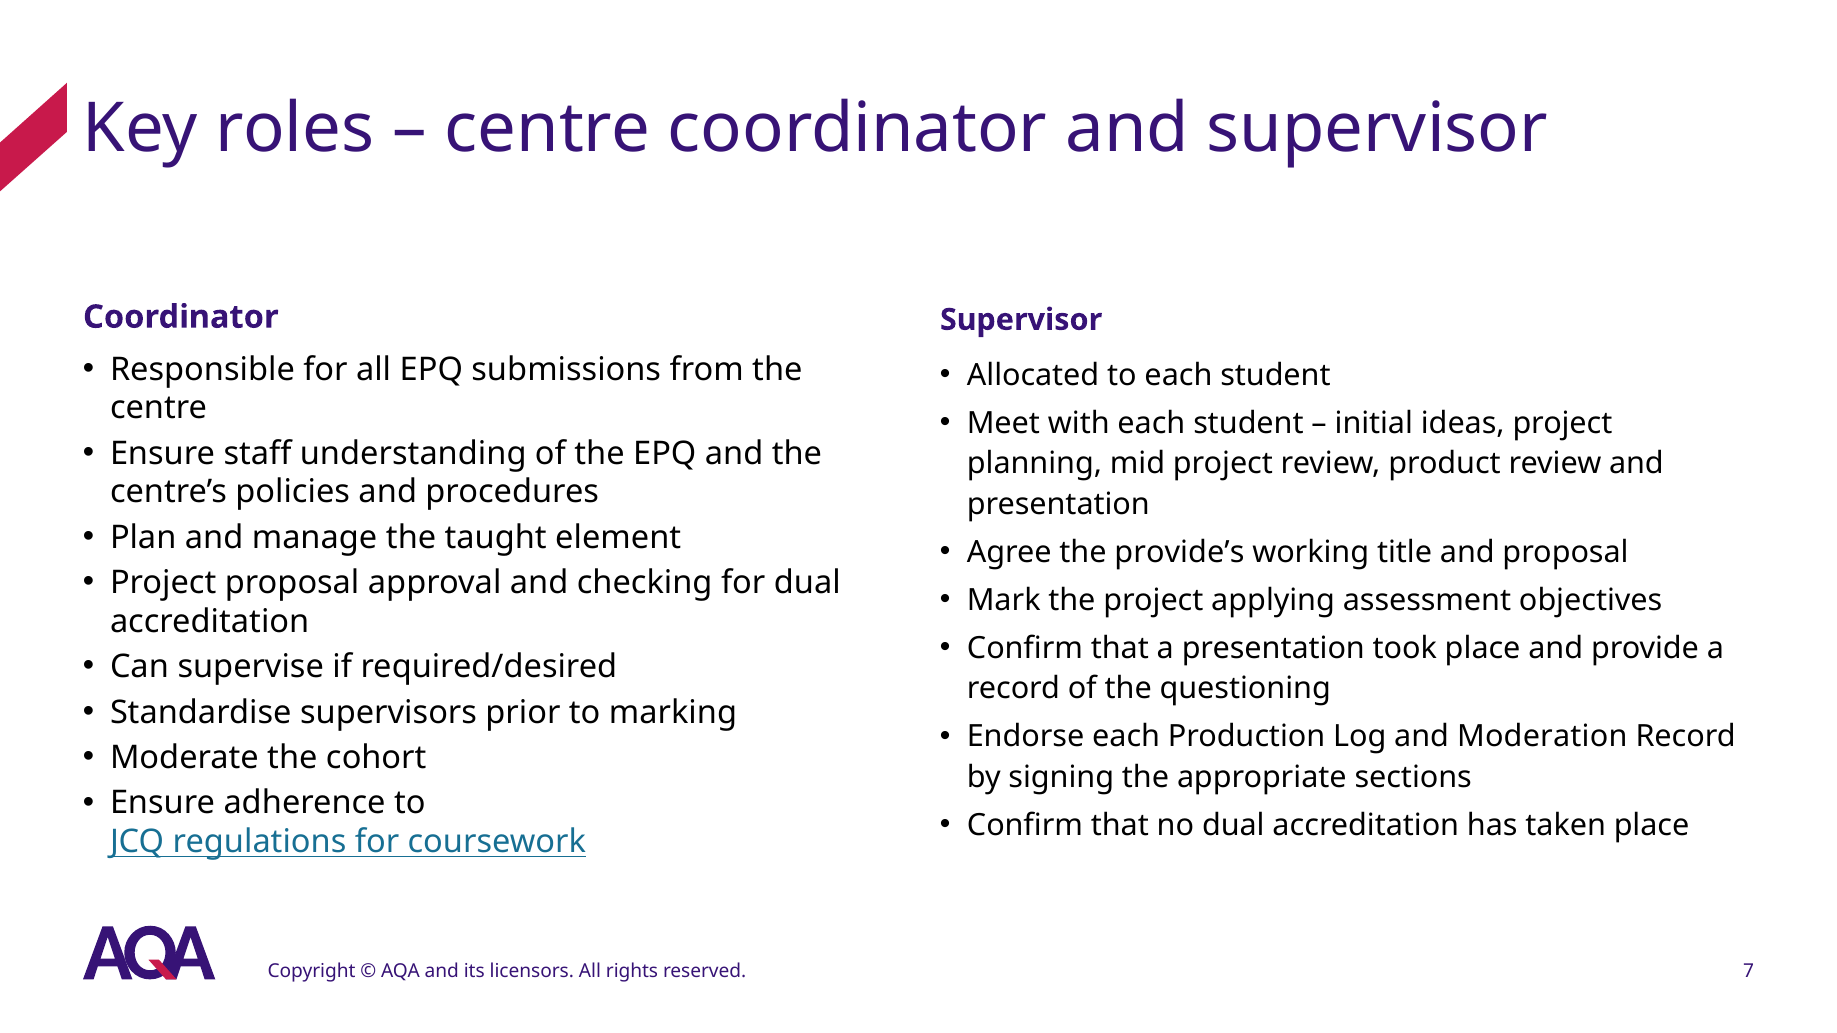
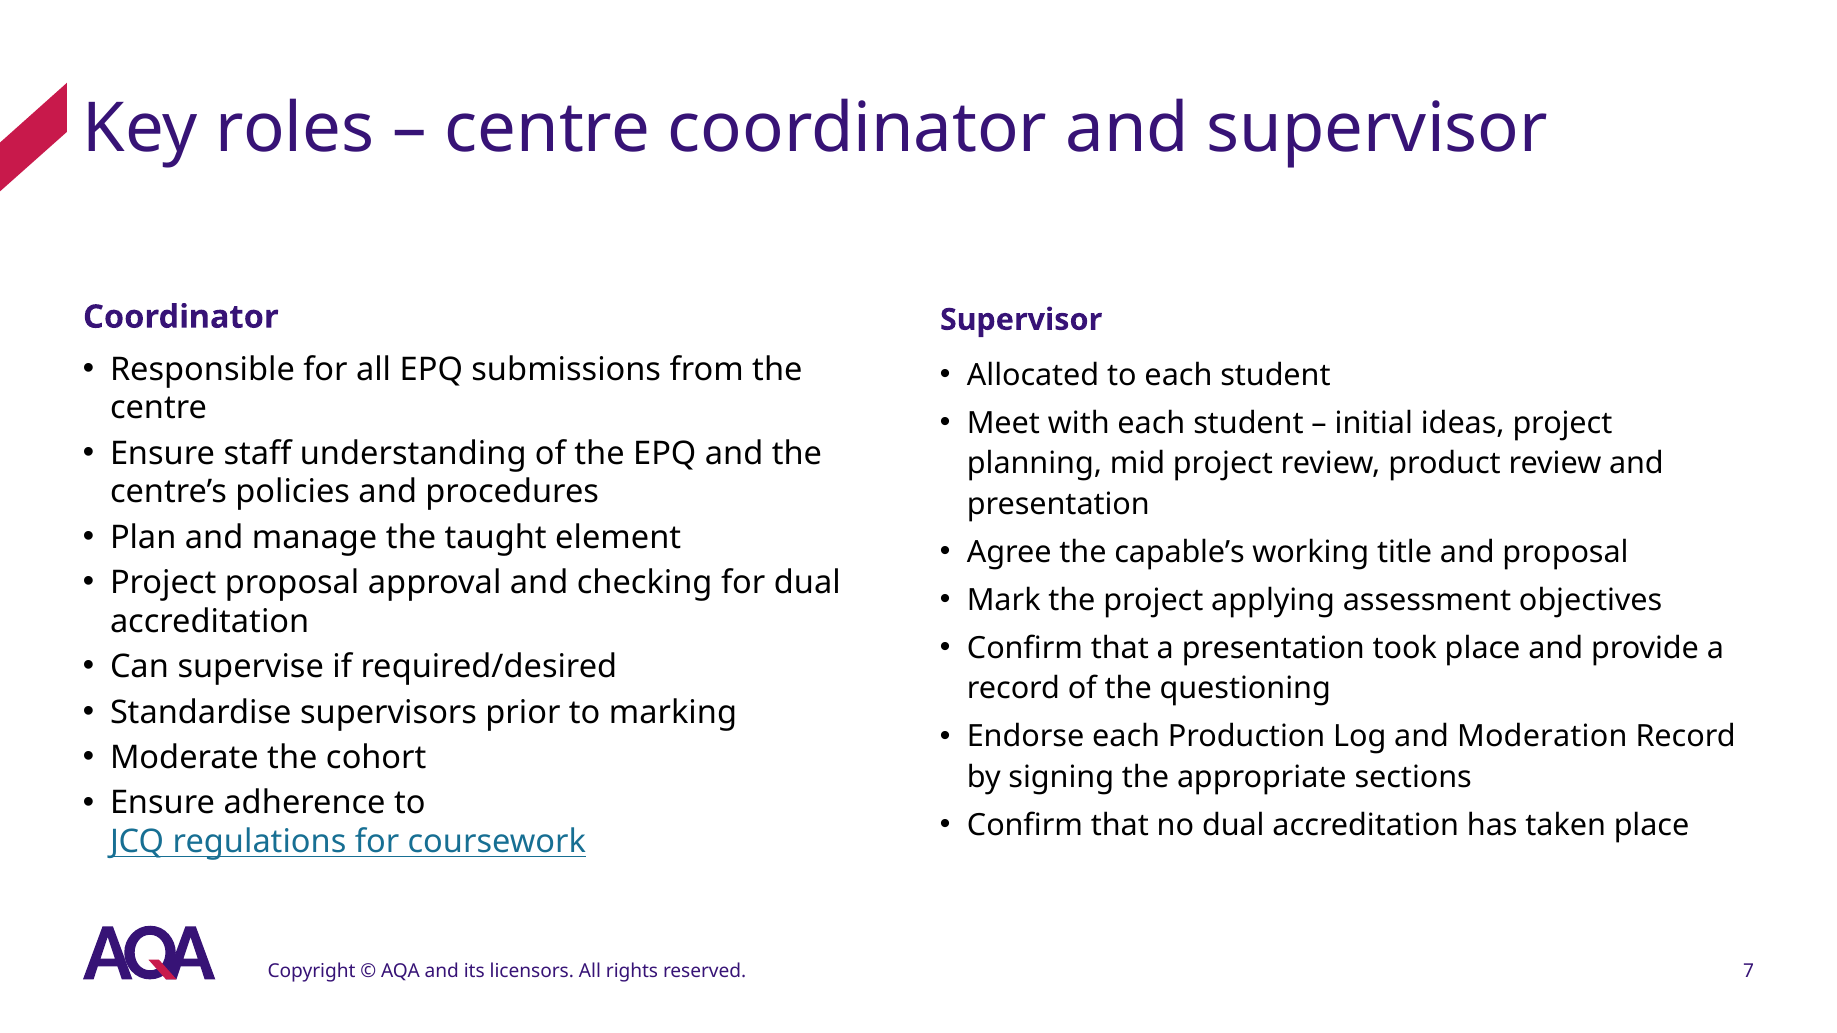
provide’s: provide’s -> capable’s
